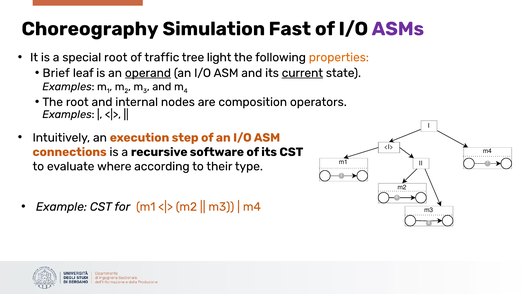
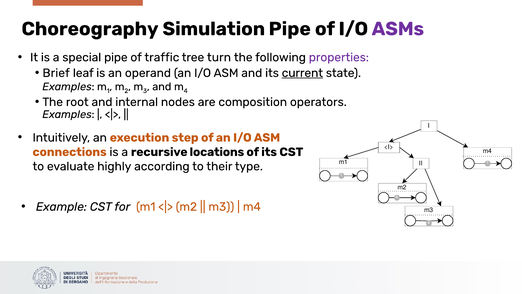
Simulation Fast: Fast -> Pipe
special root: root -> pipe
light: light -> turn
properties colour: orange -> purple
operand underline: present -> none
software: software -> locations
where: where -> highly
